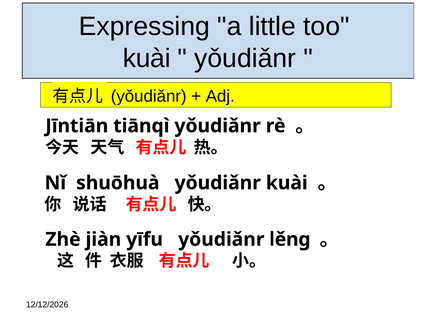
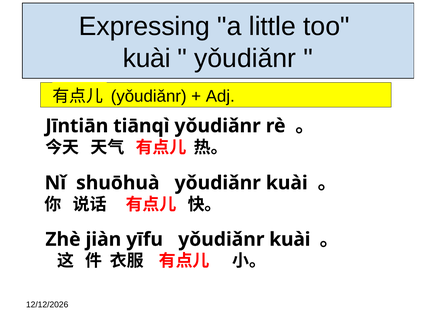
yīfu yǒudiǎnr lěng: lěng -> kuài
